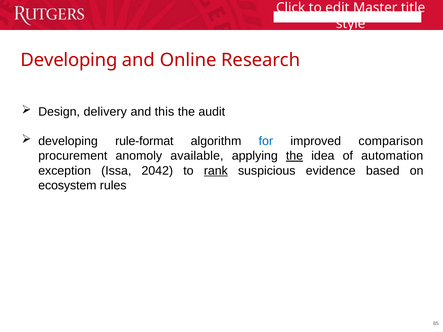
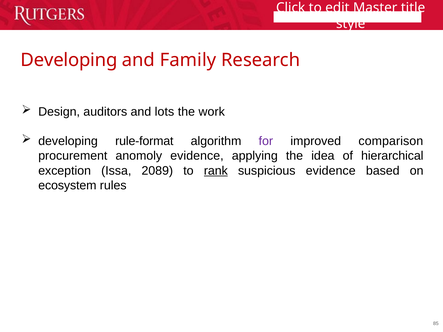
Online: Online -> Family
delivery: delivery -> auditors
this: this -> lots
audit: audit -> work
for colour: blue -> purple
anomoly available: available -> evidence
the at (294, 156) underline: present -> none
automation: automation -> hierarchical
2042: 2042 -> 2089
